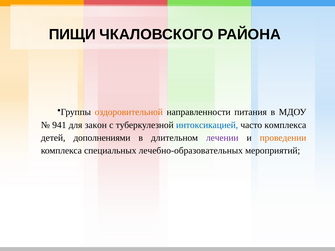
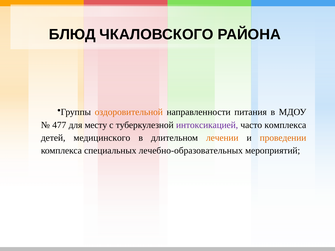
ПИЩИ: ПИЩИ -> БЛЮД
941: 941 -> 477
закон: закон -> месту
интоксикацией colour: blue -> purple
дополнениями: дополнениями -> медицинского
лечении colour: purple -> orange
